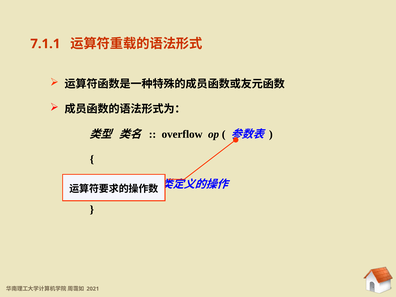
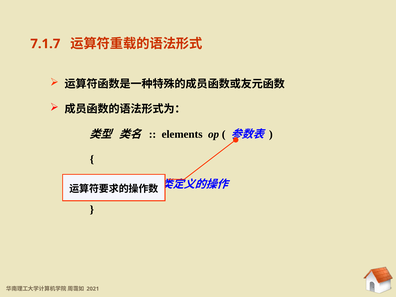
7.1.1: 7.1.1 -> 7.1.7
overflow: overflow -> elements
